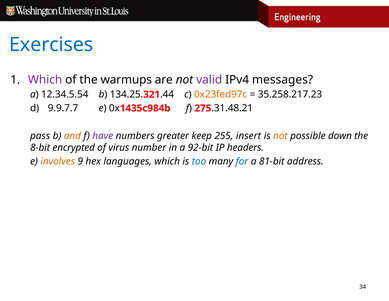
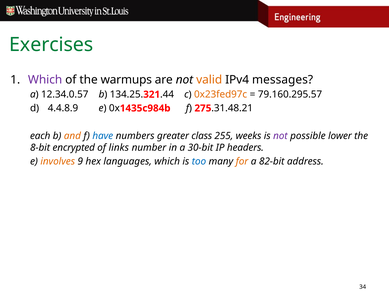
Exercises colour: blue -> green
valid colour: purple -> orange
12.34.5.54: 12.34.5.54 -> 12.34.0.57
35.258.217.23: 35.258.217.23 -> 79.160.295.57
9.9.7.7: 9.9.7.7 -> 4.4.8.9
pass: pass -> each
have colour: purple -> blue
keep: keep -> class
insert: insert -> weeks
not at (280, 136) colour: orange -> purple
down: down -> lower
virus: virus -> links
92-bit: 92-bit -> 30-bit
for colour: blue -> orange
81-bit: 81-bit -> 82-bit
